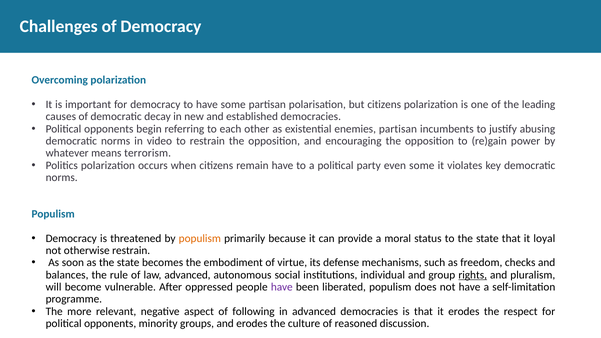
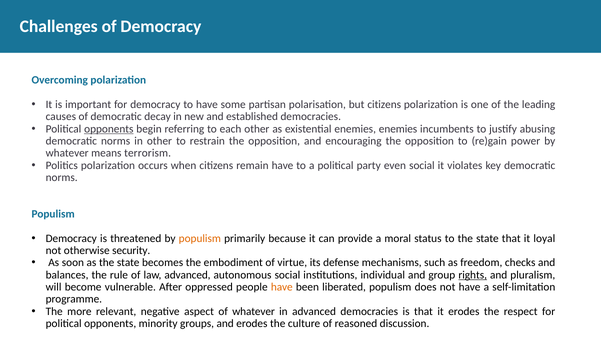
opponents at (109, 129) underline: none -> present
enemies partisan: partisan -> enemies
in video: video -> other
even some: some -> social
otherwise restrain: restrain -> security
have at (282, 287) colour: purple -> orange
of following: following -> whatever
